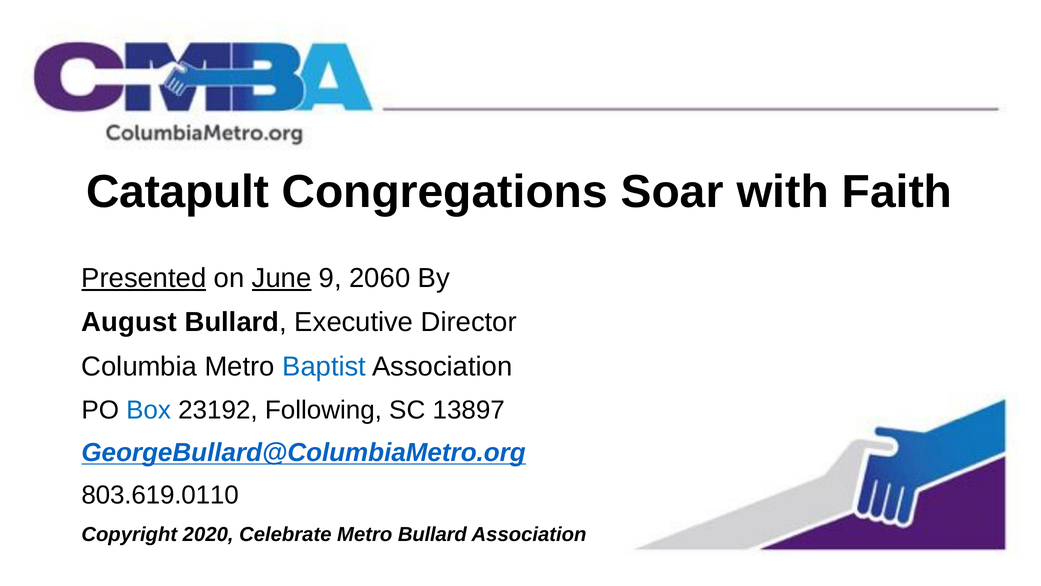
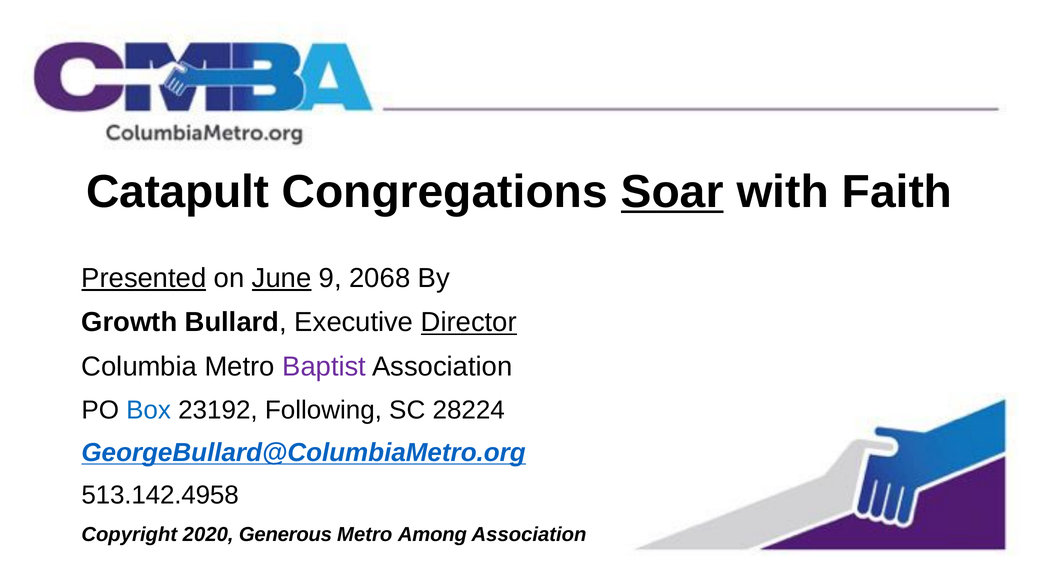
Soar underline: none -> present
2060: 2060 -> 2068
August: August -> Growth
Director underline: none -> present
Baptist colour: blue -> purple
13897: 13897 -> 28224
803.619.0110: 803.619.0110 -> 513.142.4958
Celebrate: Celebrate -> Generous
Metro Bullard: Bullard -> Among
